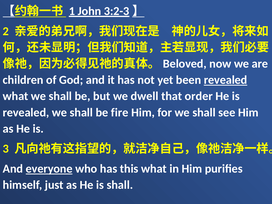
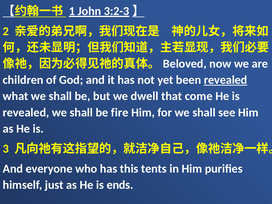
order: order -> come
everyone underline: present -> none
this what: what -> tents
is shall: shall -> ends
